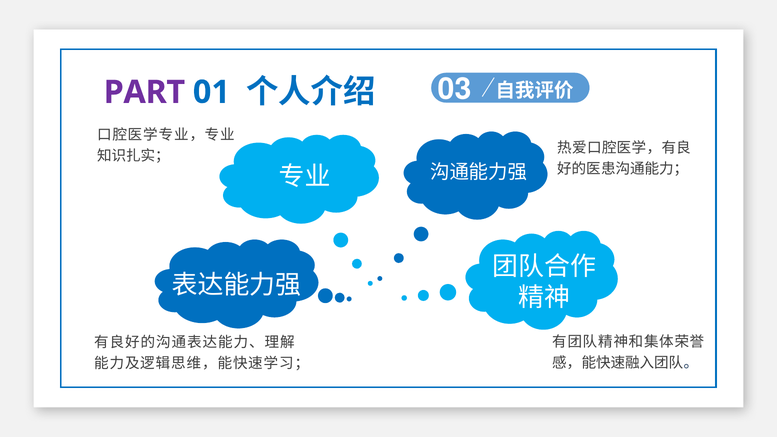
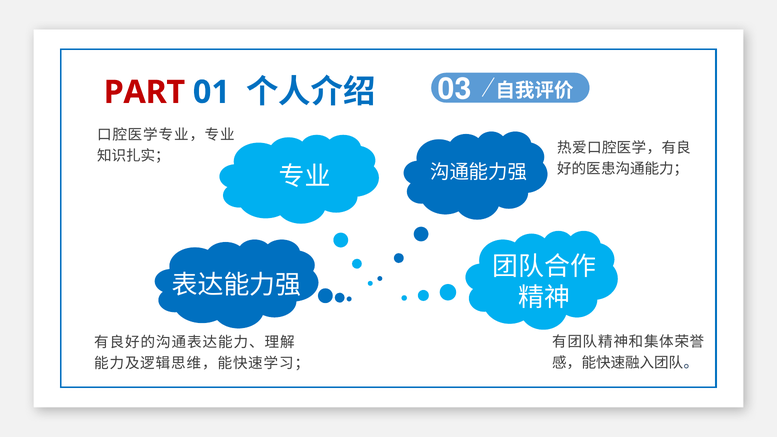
PART colour: purple -> red
